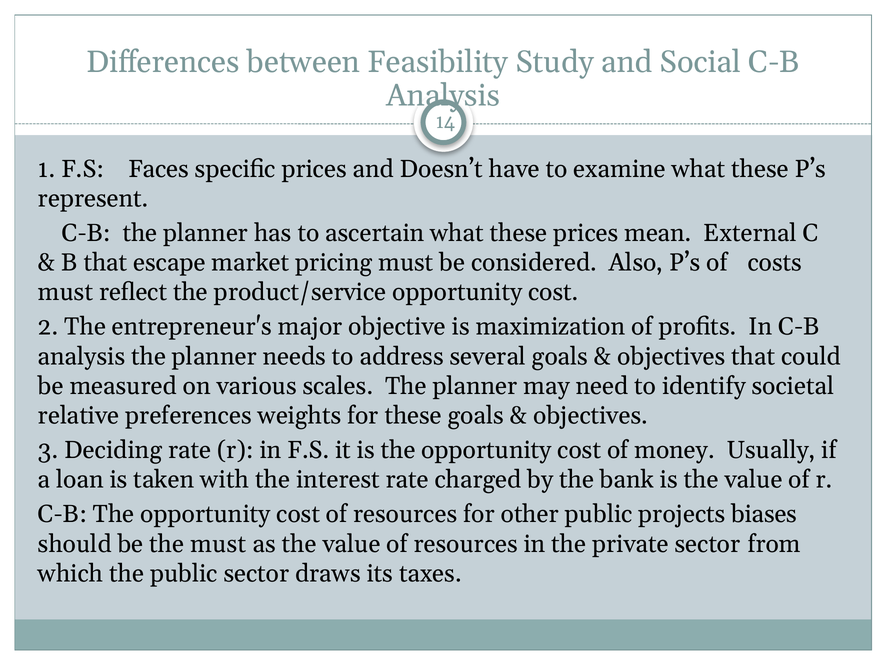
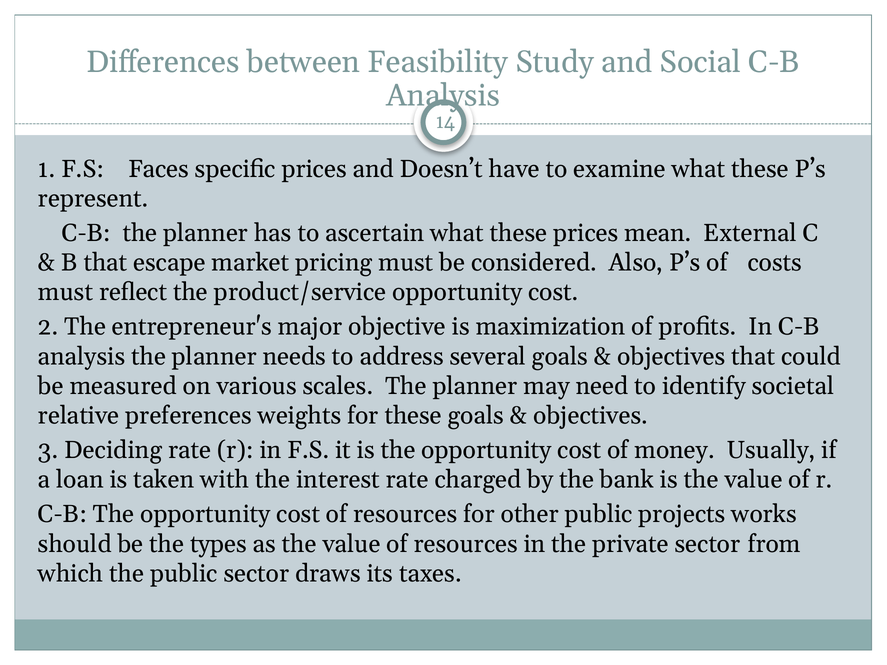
biases: biases -> works
the must: must -> types
